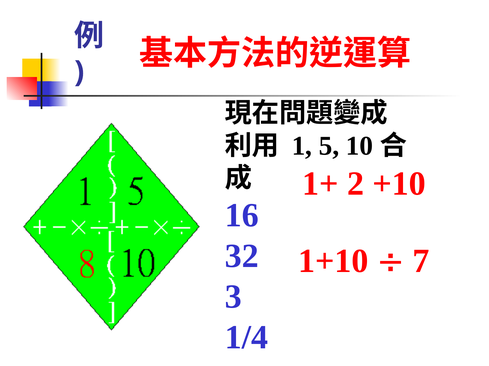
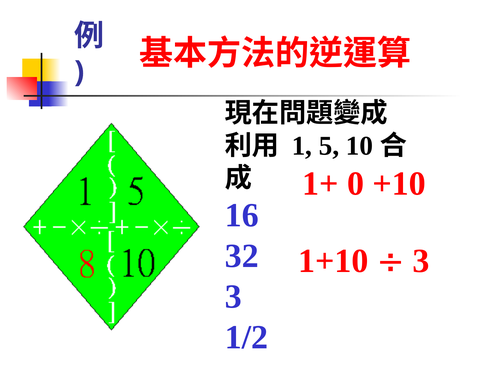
2: 2 -> 0
7 at (421, 262): 7 -> 3
1/4: 1/4 -> 1/2
